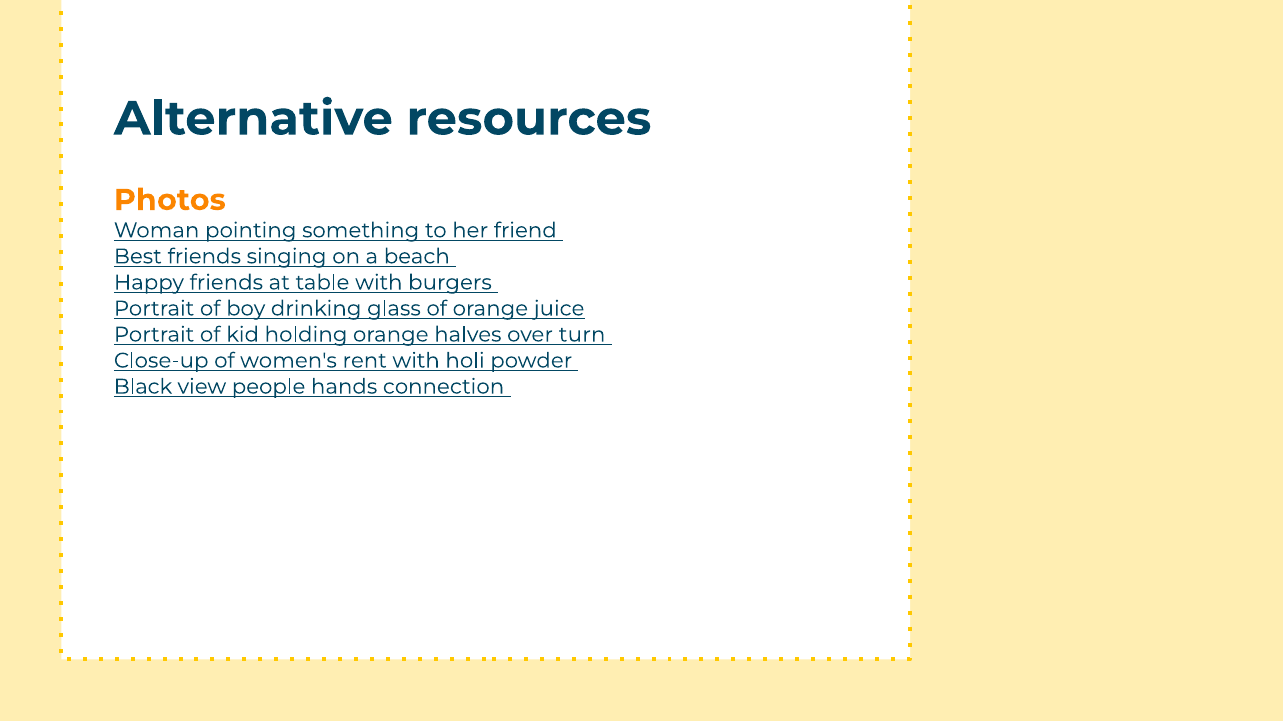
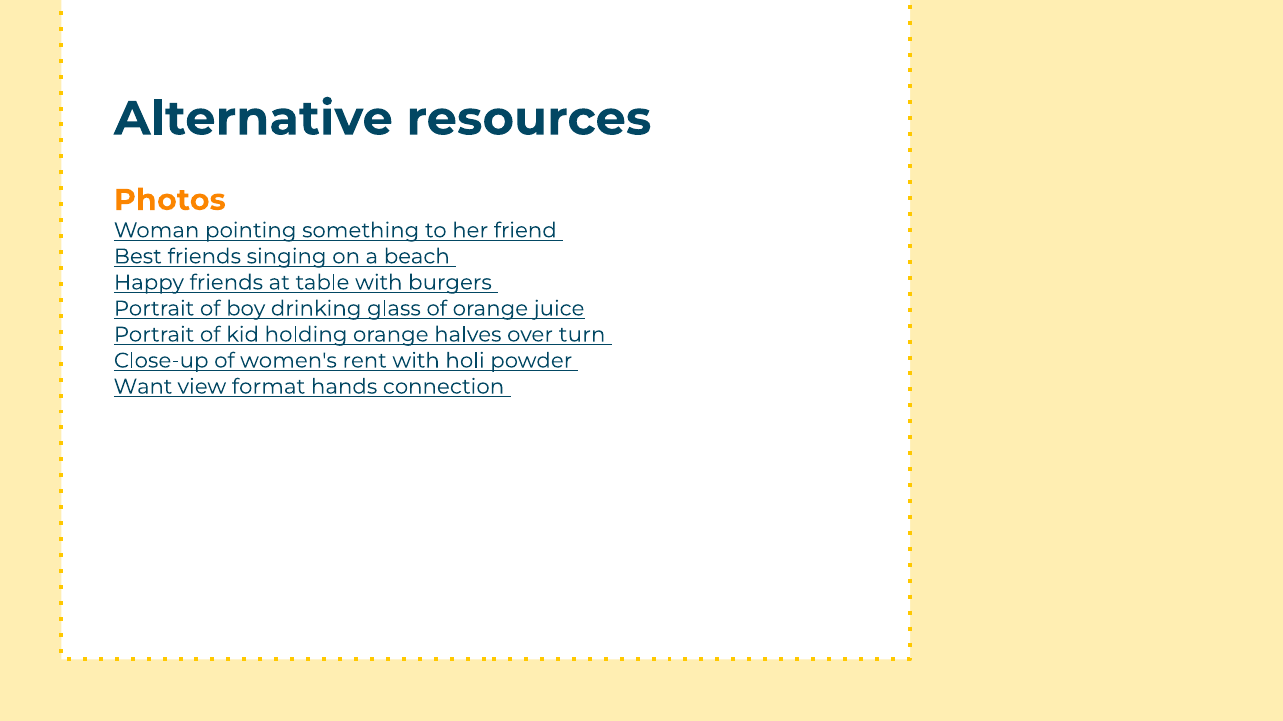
Black: Black -> Want
people: people -> format
